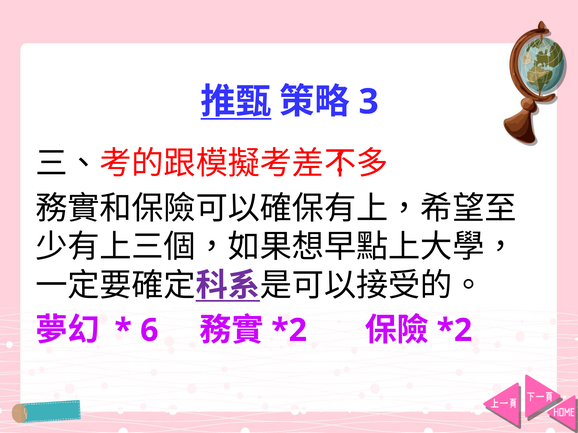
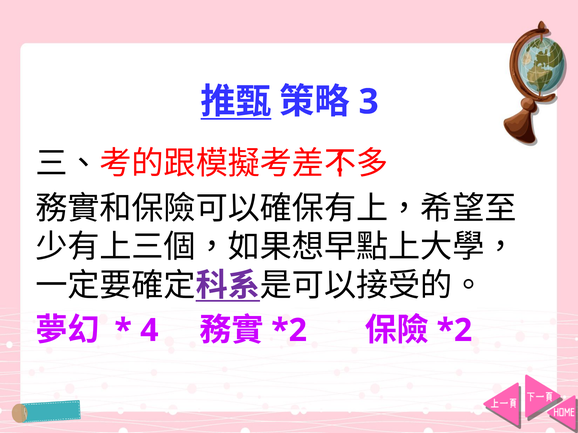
6: 6 -> 4
